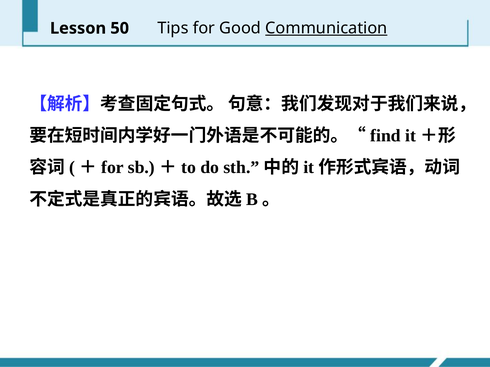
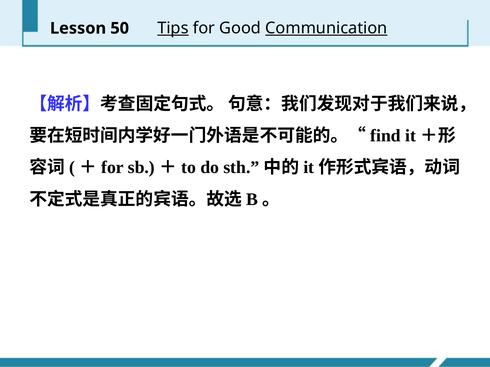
Tips underline: none -> present
